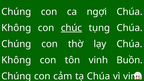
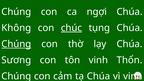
Chúng at (16, 44) underline: none -> present
Không at (16, 60): Không -> Sương
Buồn: Buồn -> Thổn
